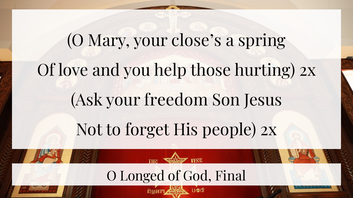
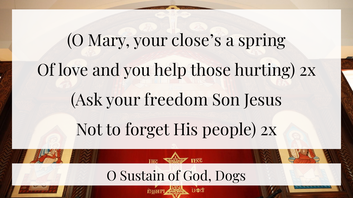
Longed: Longed -> Sustain
Final: Final -> Dogs
